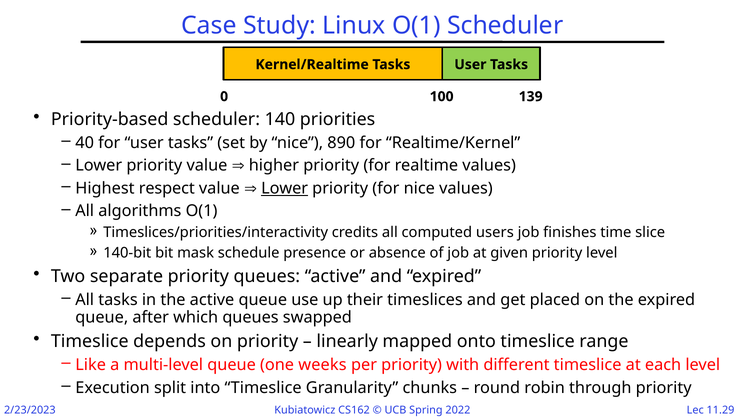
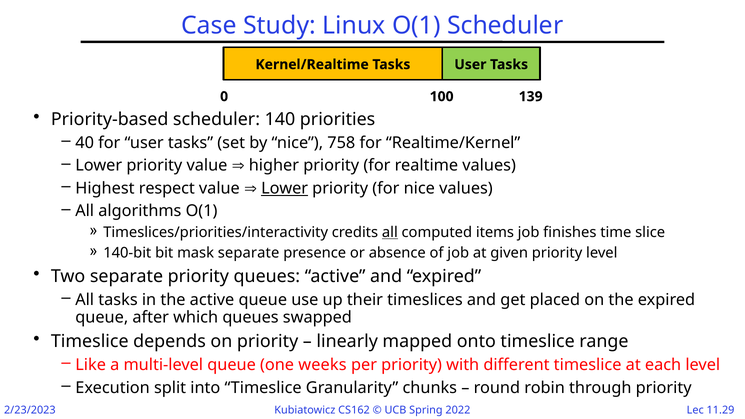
890: 890 -> 758
all at (390, 232) underline: none -> present
users: users -> items
mask schedule: schedule -> separate
